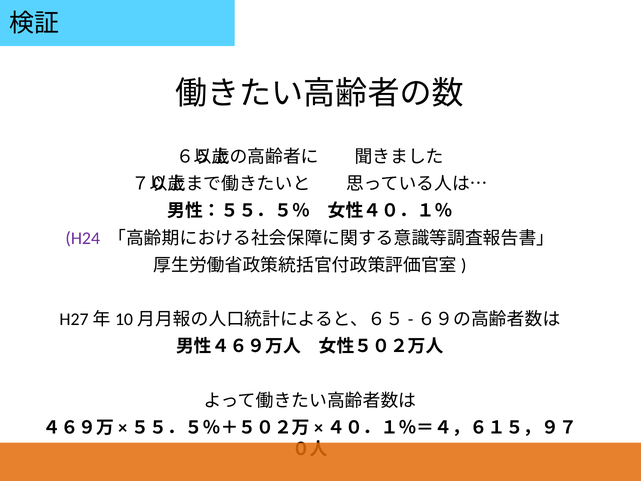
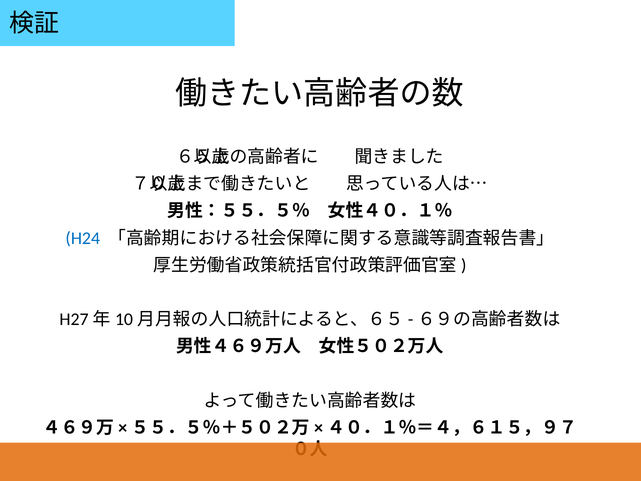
H24 colour: purple -> blue
